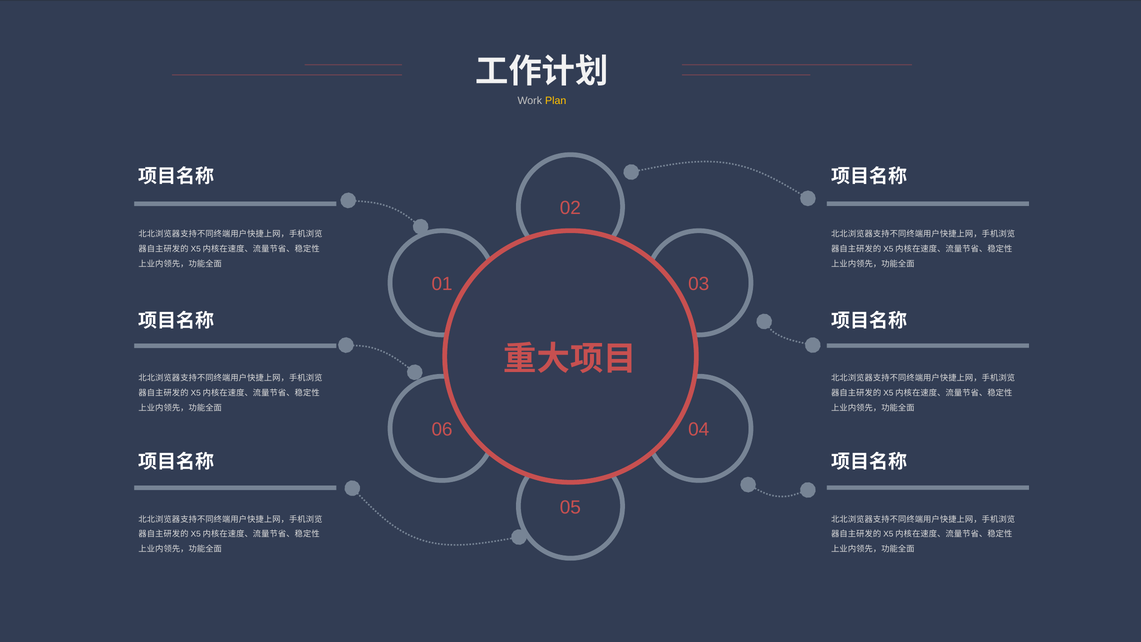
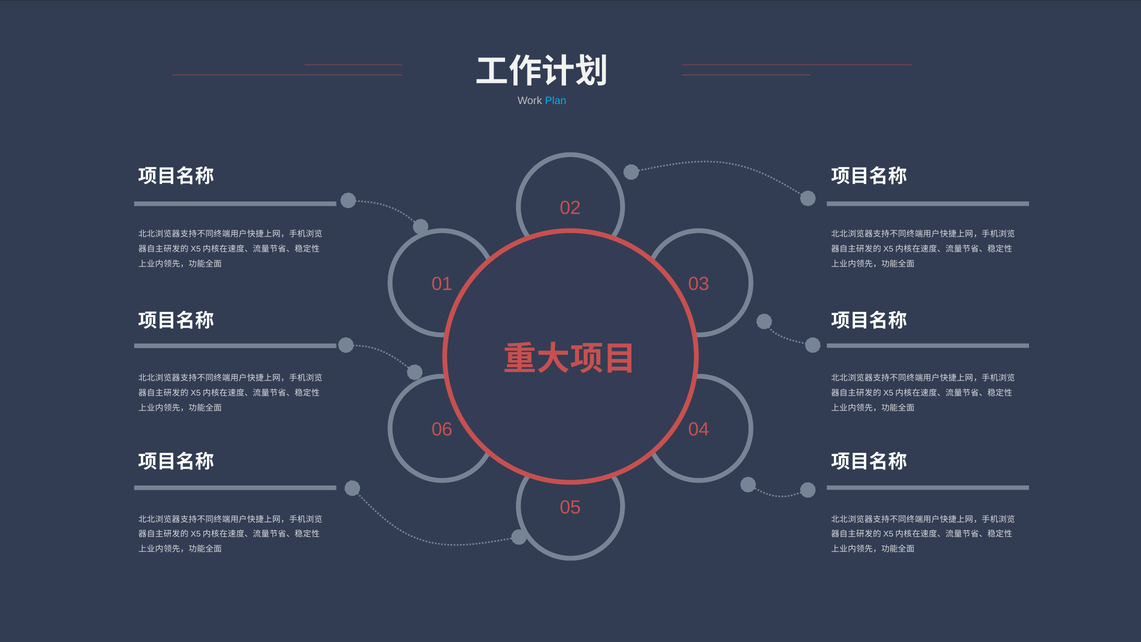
Plan colour: yellow -> light blue
